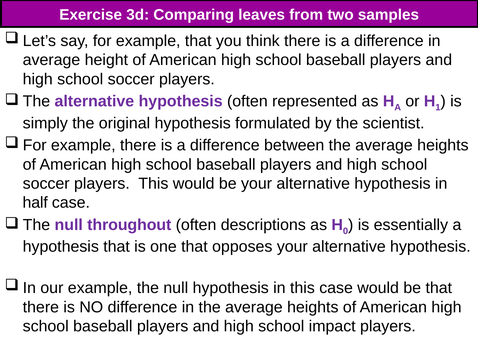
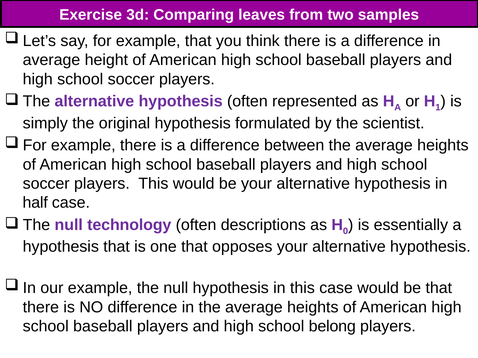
throughout: throughout -> technology
impact: impact -> belong
